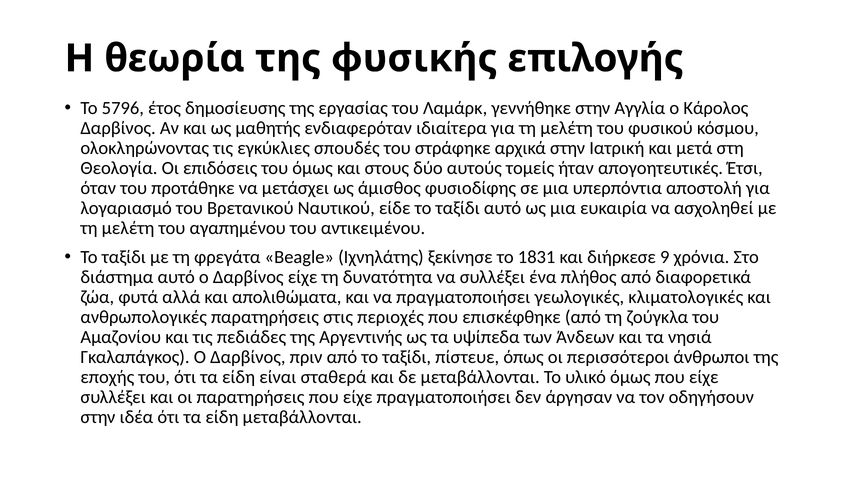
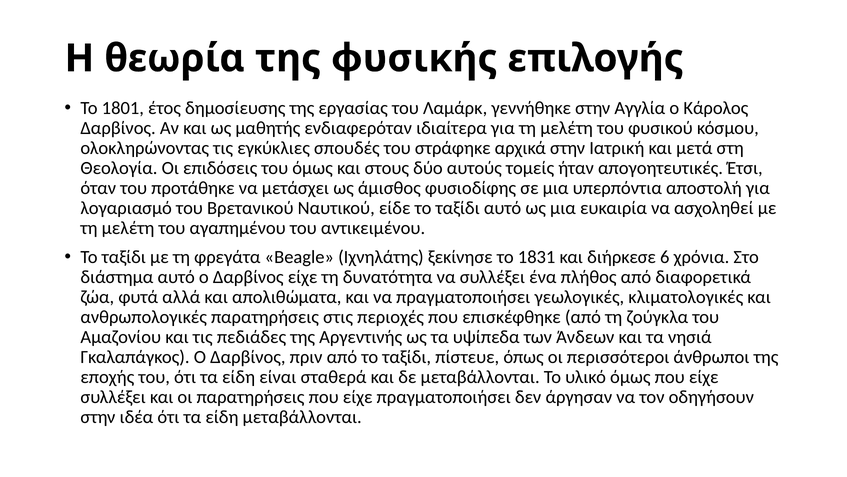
5796: 5796 -> 1801
9: 9 -> 6
